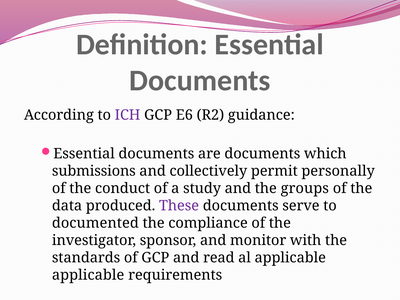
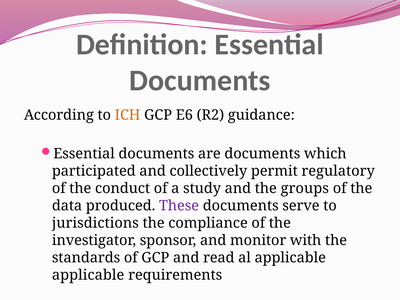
ICH colour: purple -> orange
submissions: submissions -> participated
personally: personally -> regulatory
documented: documented -> jurisdictions
